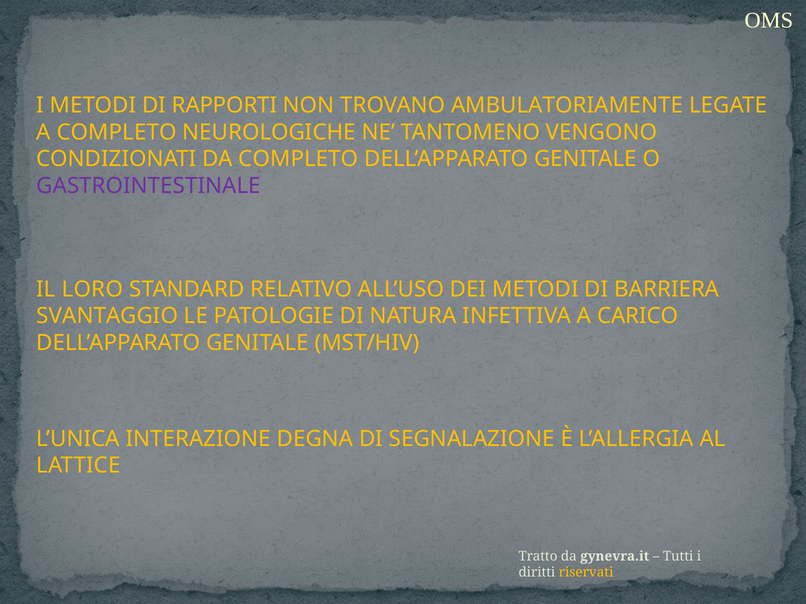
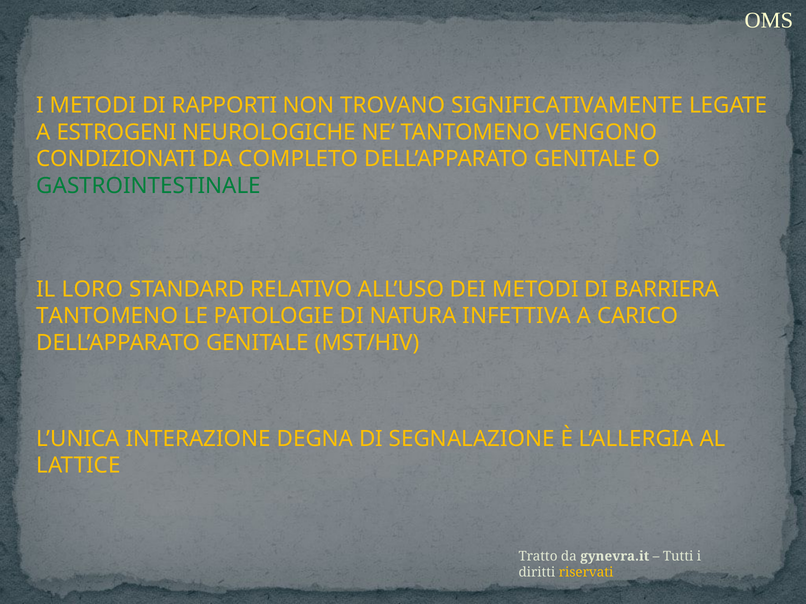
AMBULATORIAMENTE: AMBULATORIAMENTE -> SIGNIFICATIVAMENTE
A COMPLETO: COMPLETO -> ESTROGENI
GASTROINTESTINALE colour: purple -> green
SVANTAGGIO at (107, 316): SVANTAGGIO -> TANTOMENO
